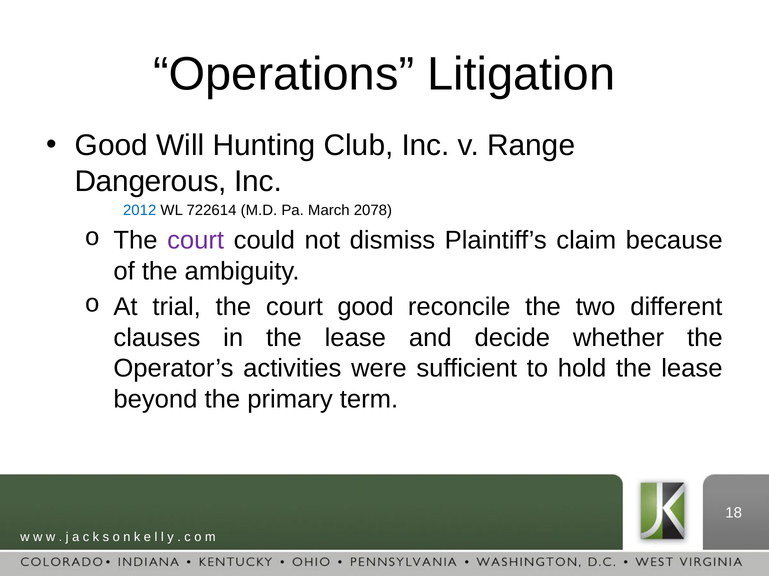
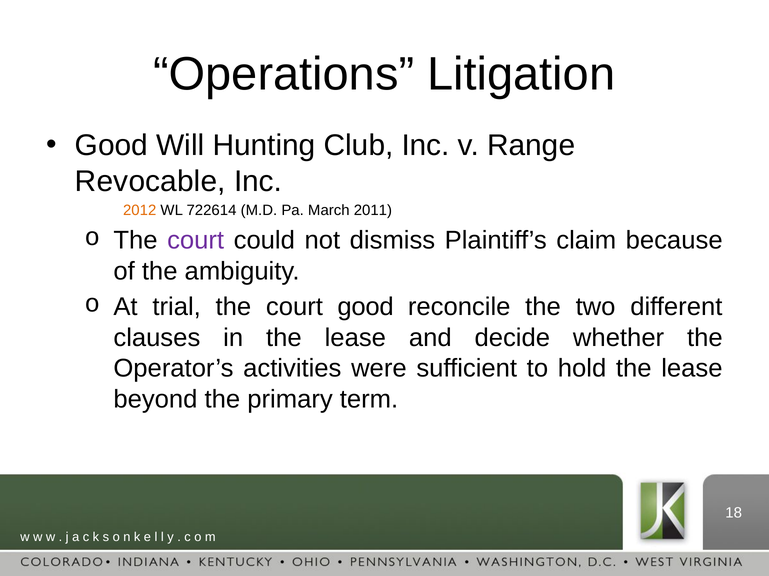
Dangerous: Dangerous -> Revocable
2012 colour: blue -> orange
2078: 2078 -> 2011
